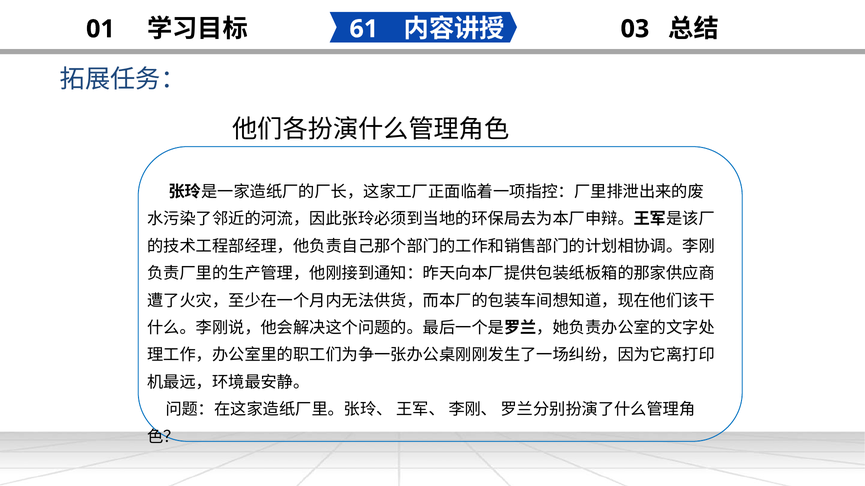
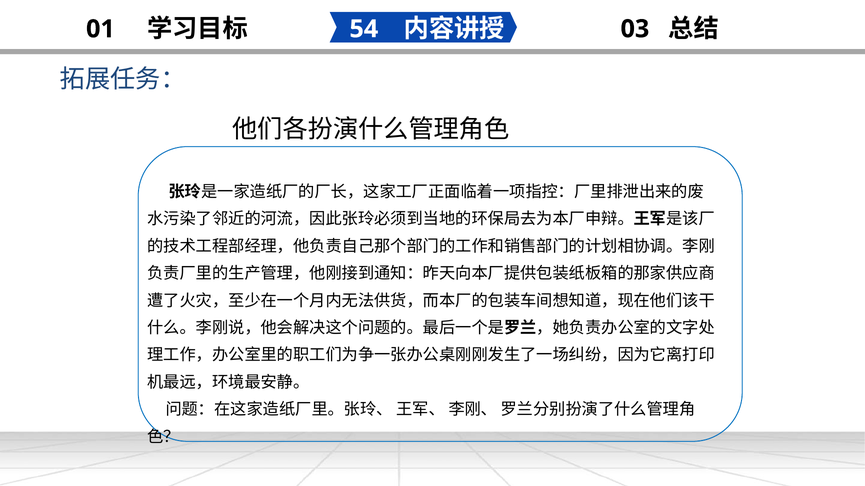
61: 61 -> 54
